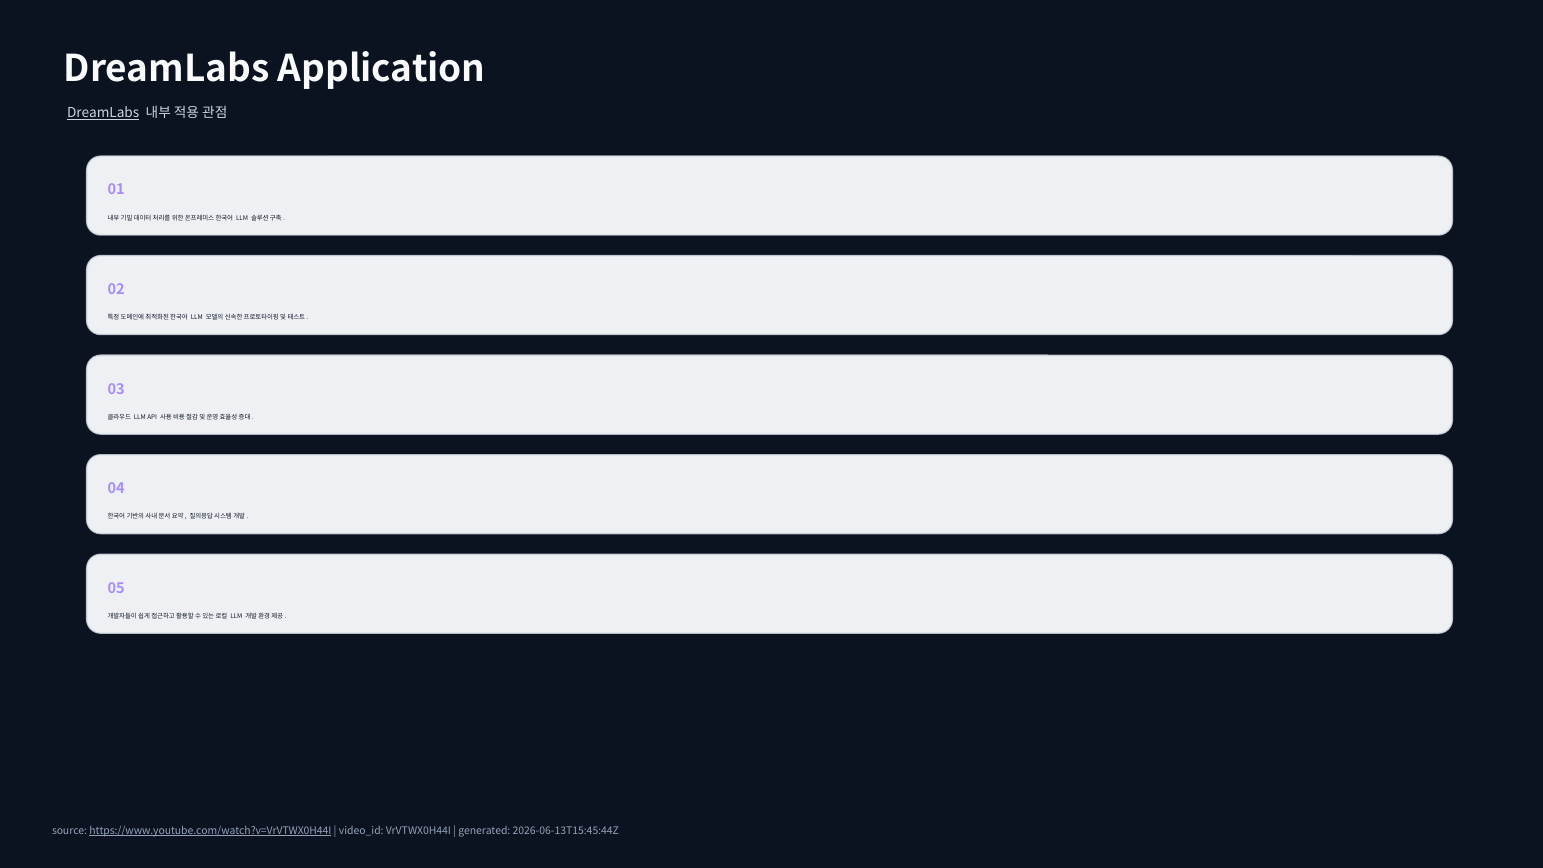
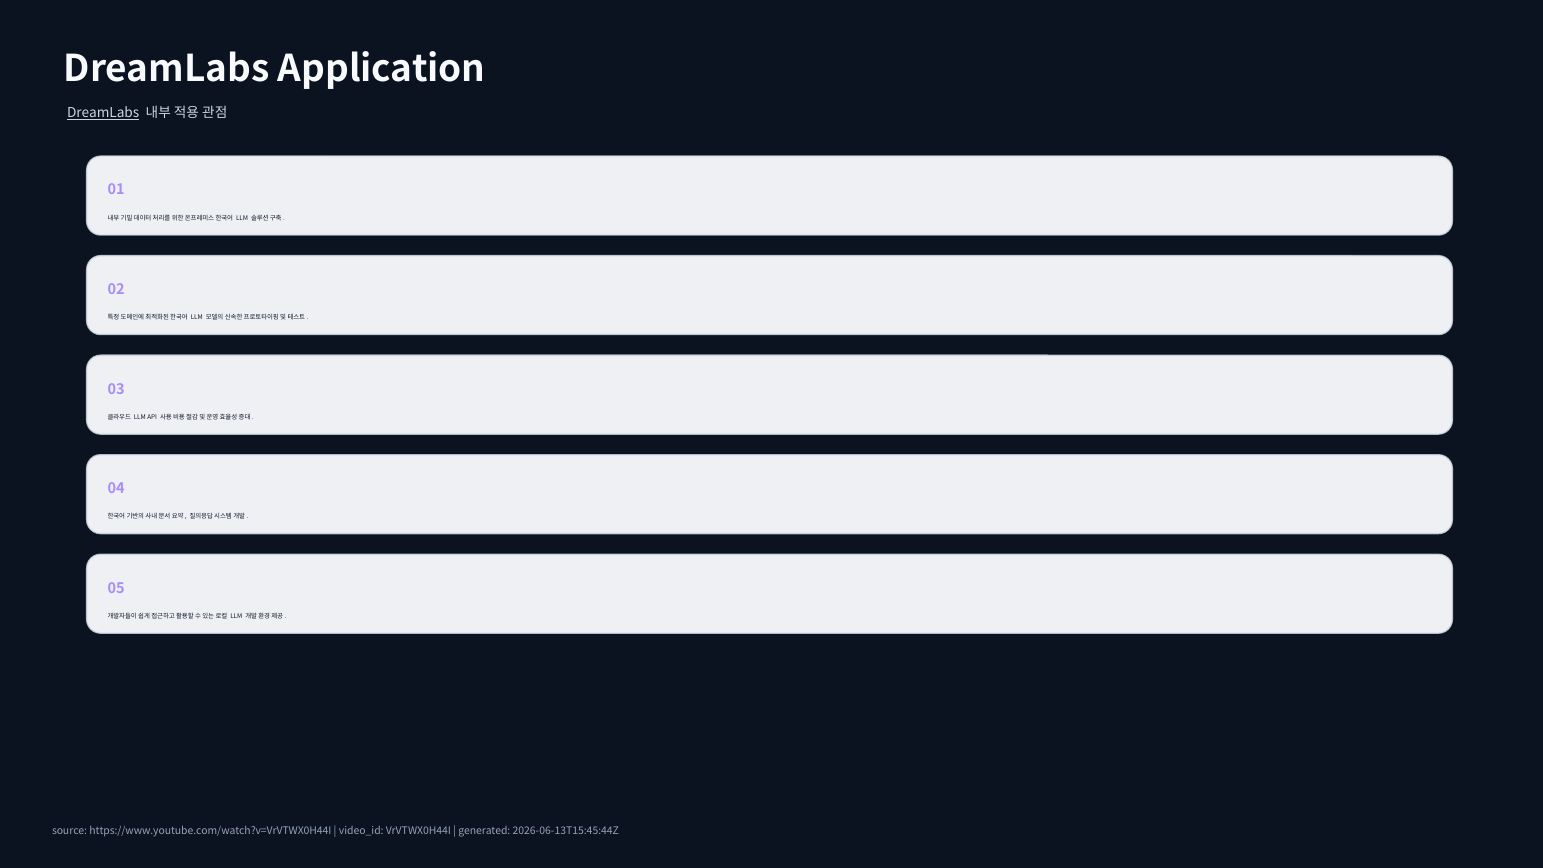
https://www.youtube.com/watch?v=VrVTWX0H44I underline: present -> none
